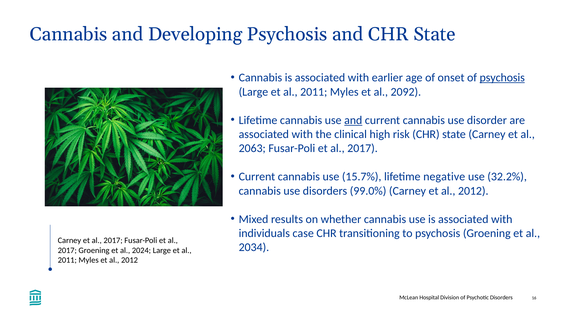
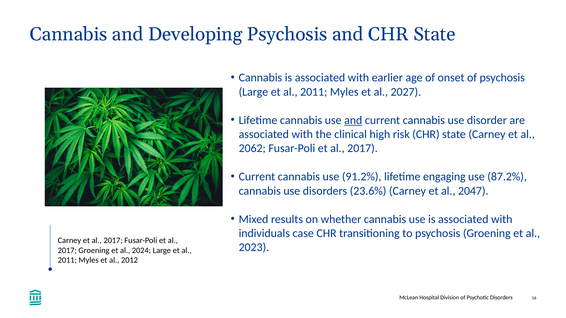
psychosis at (502, 78) underline: present -> none
2092: 2092 -> 2027
2063: 2063 -> 2062
15.7%: 15.7% -> 91.2%
negative: negative -> engaging
32.2%: 32.2% -> 87.2%
99.0%: 99.0% -> 23.6%
Carney et al 2012: 2012 -> 2047
2034: 2034 -> 2023
